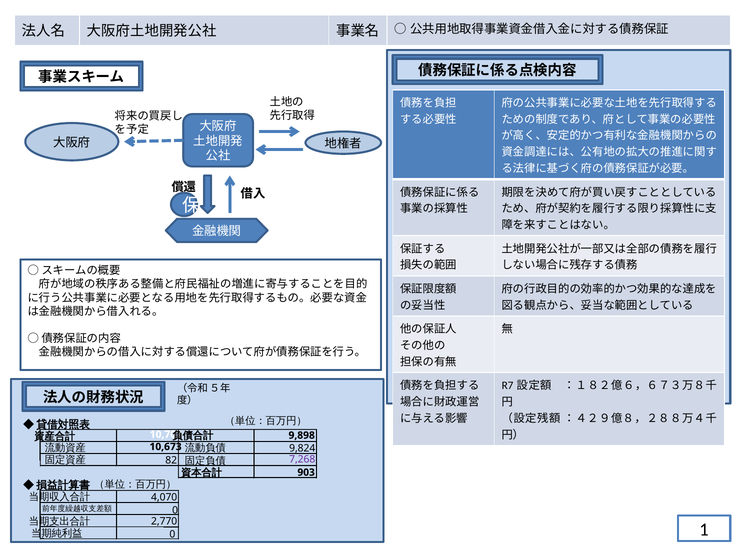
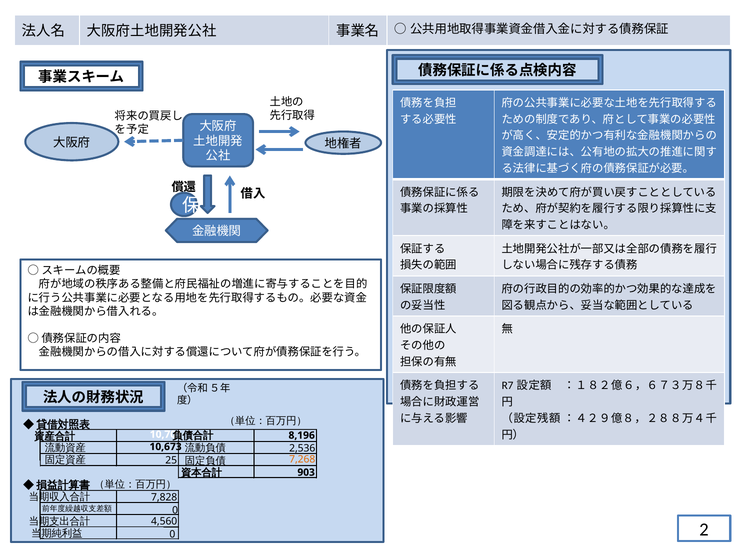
9,898: 9,898 -> 8,196
9,824: 9,824 -> 2,536
82: 82 -> 25
7,268 colour: purple -> orange
4,070: 4,070 -> 7,828
2,770: 2,770 -> 4,560
1: 1 -> 2
